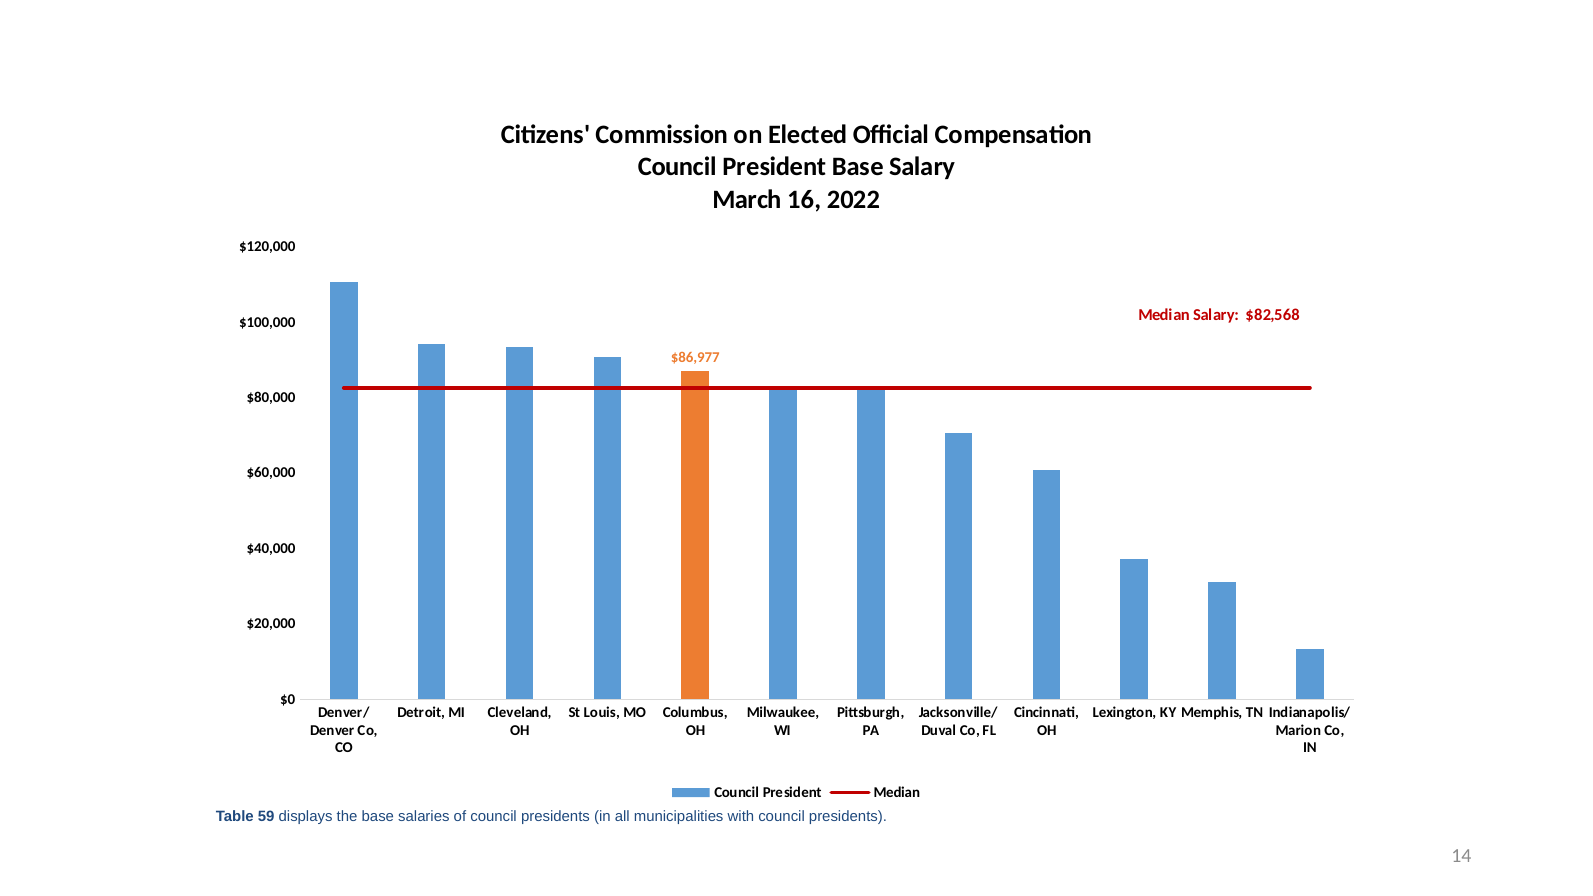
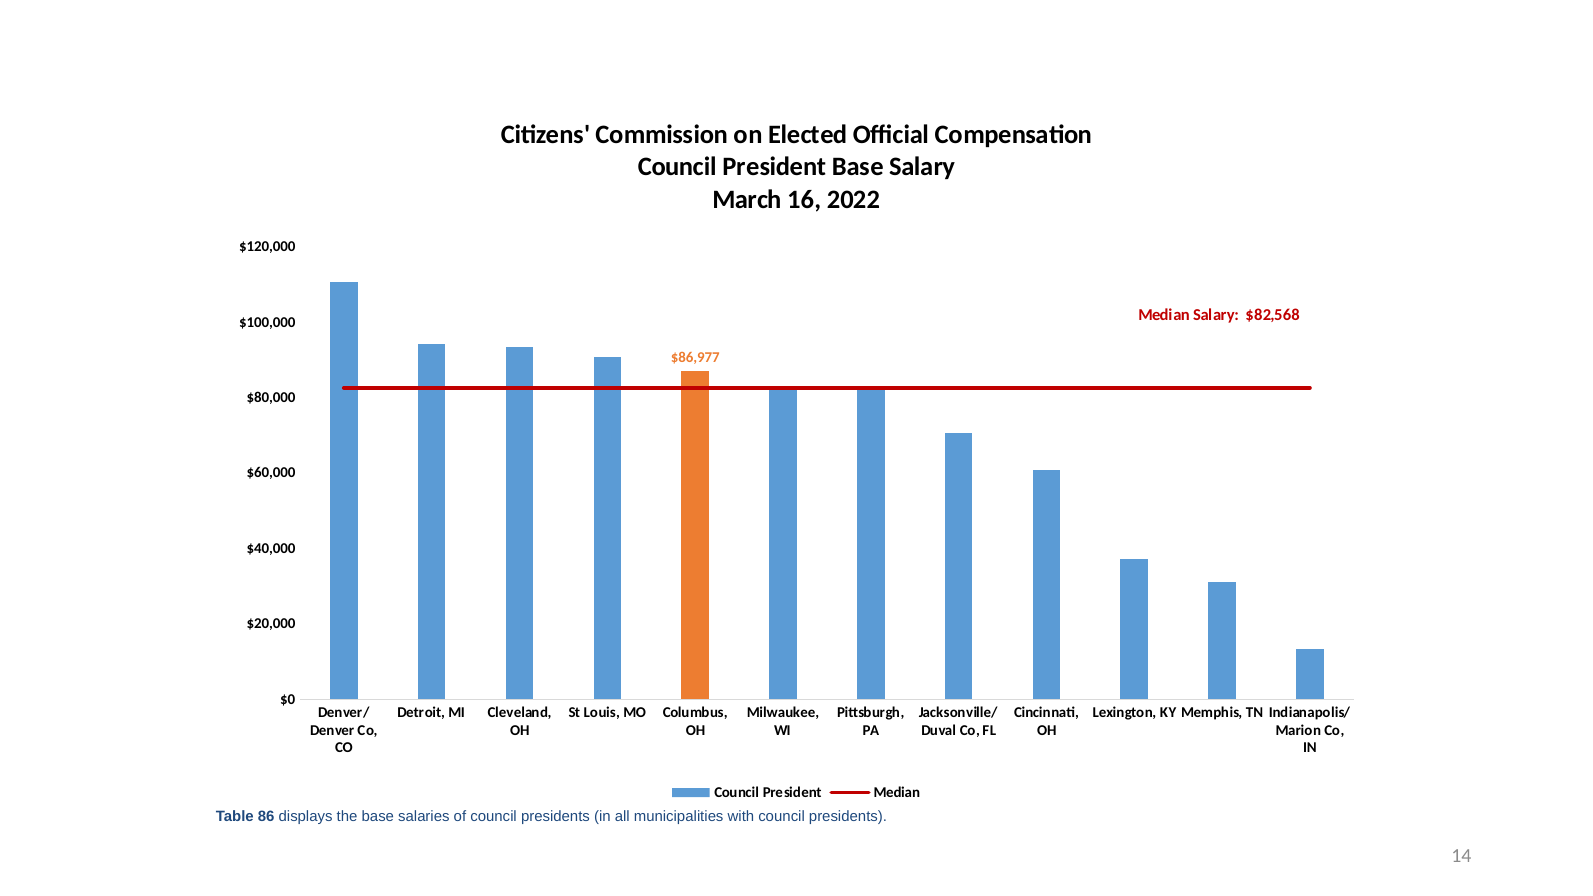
59: 59 -> 86
